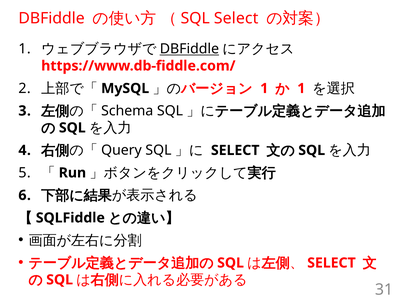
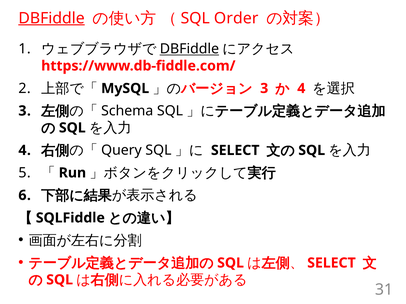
DBFiddle at (52, 18) underline: none -> present
Select at (236, 18): Select -> Order
1 at (264, 89): 1 -> 3
1 at (301, 89): 1 -> 4
